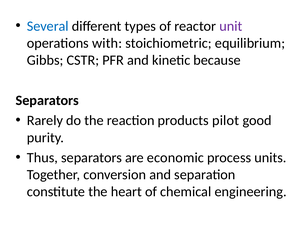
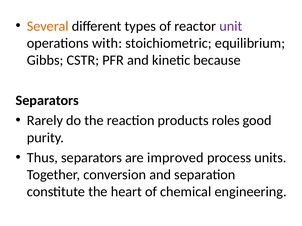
Several colour: blue -> orange
pilot: pilot -> roles
economic: economic -> improved
